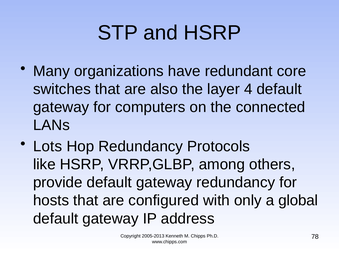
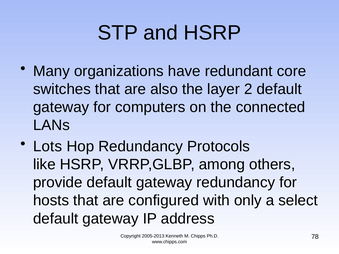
4: 4 -> 2
global: global -> select
